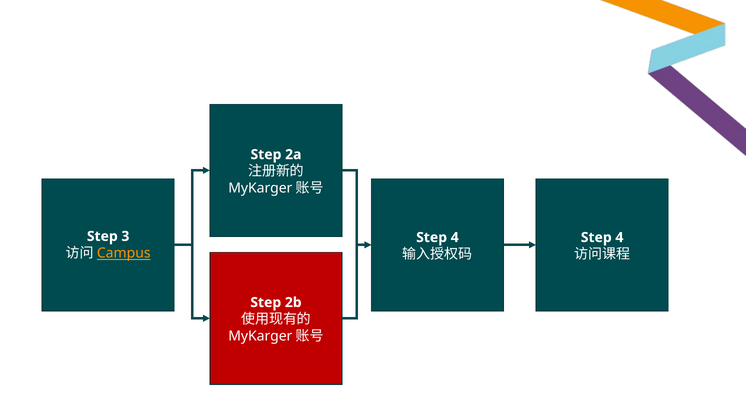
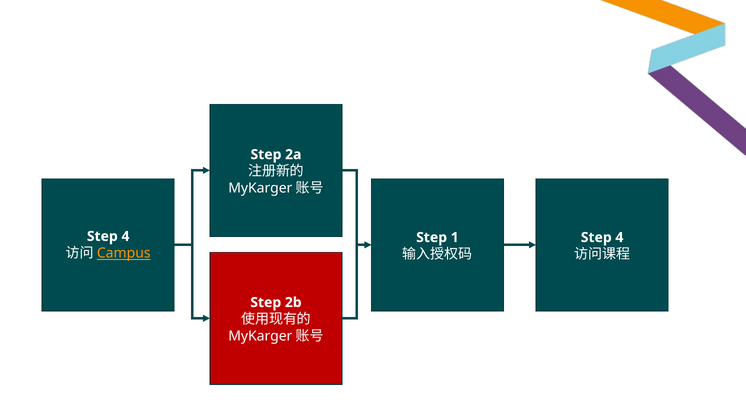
3 at (125, 236): 3 -> 4
4 at (455, 237): 4 -> 1
